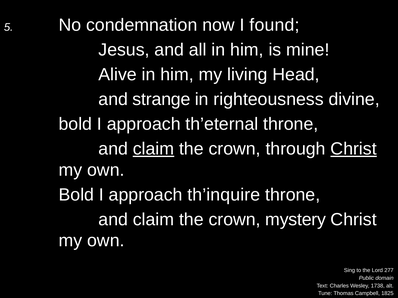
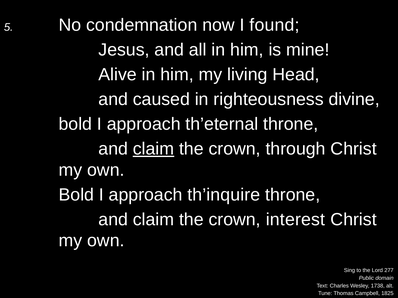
strange: strange -> caused
Christ at (354, 149) underline: present -> none
mystery: mystery -> interest
